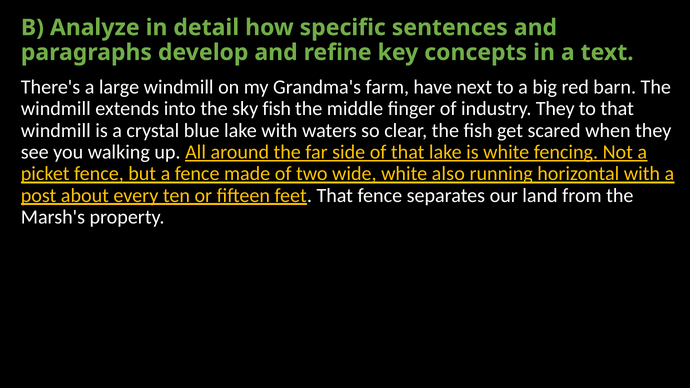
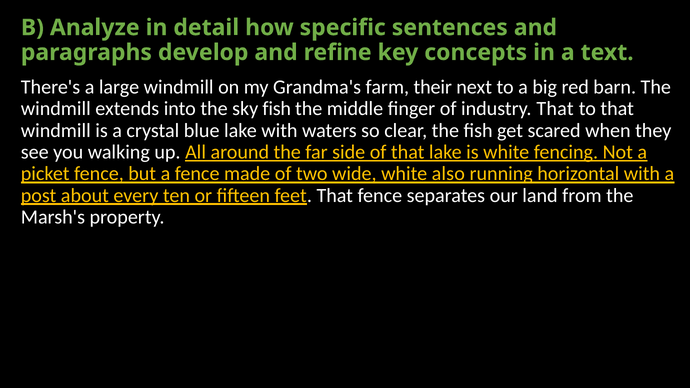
have: have -> their
industry They: They -> That
